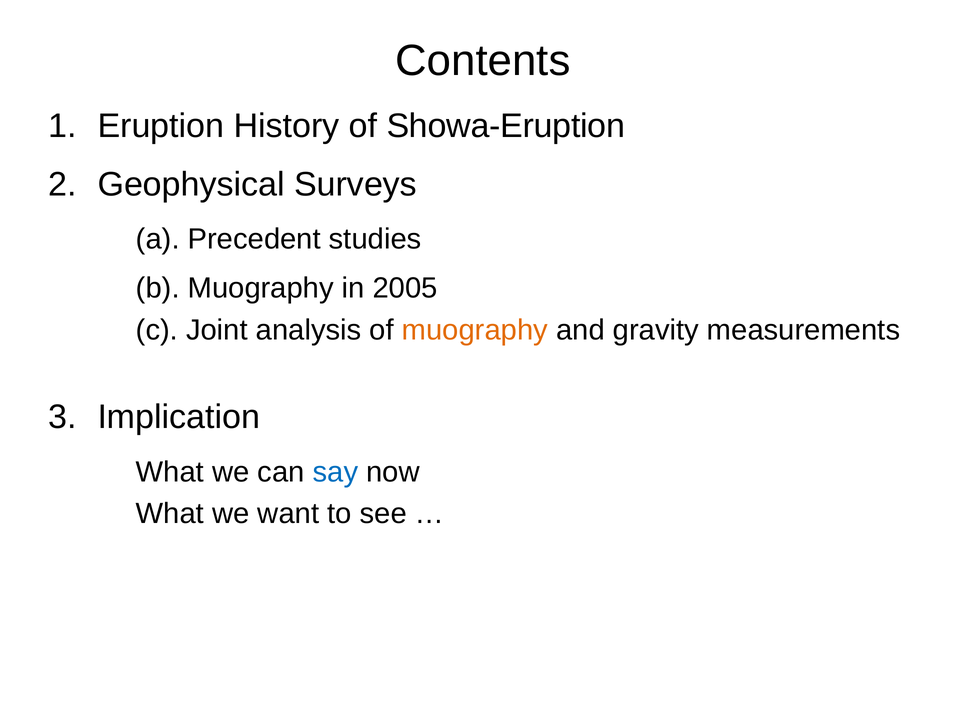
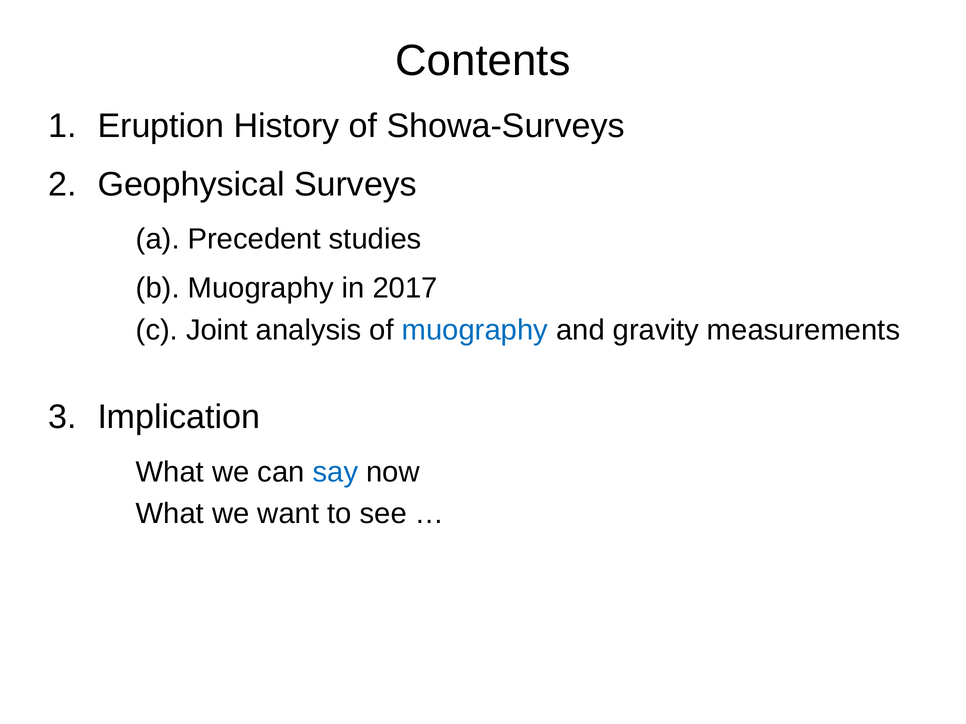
Showa-Eruption: Showa-Eruption -> Showa-Surveys
2005: 2005 -> 2017
muography at (475, 330) colour: orange -> blue
